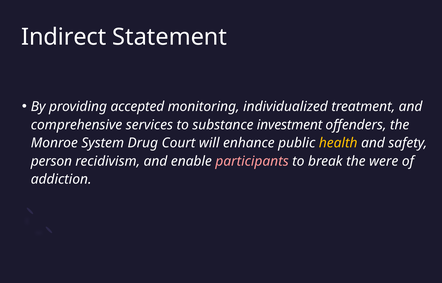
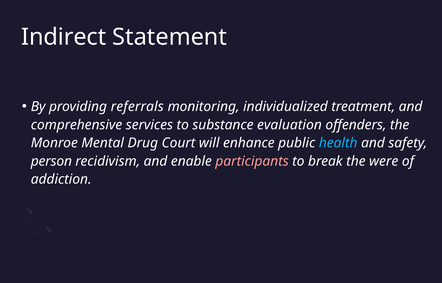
accepted: accepted -> referrals
investment: investment -> evaluation
System: System -> Mental
health colour: yellow -> light blue
